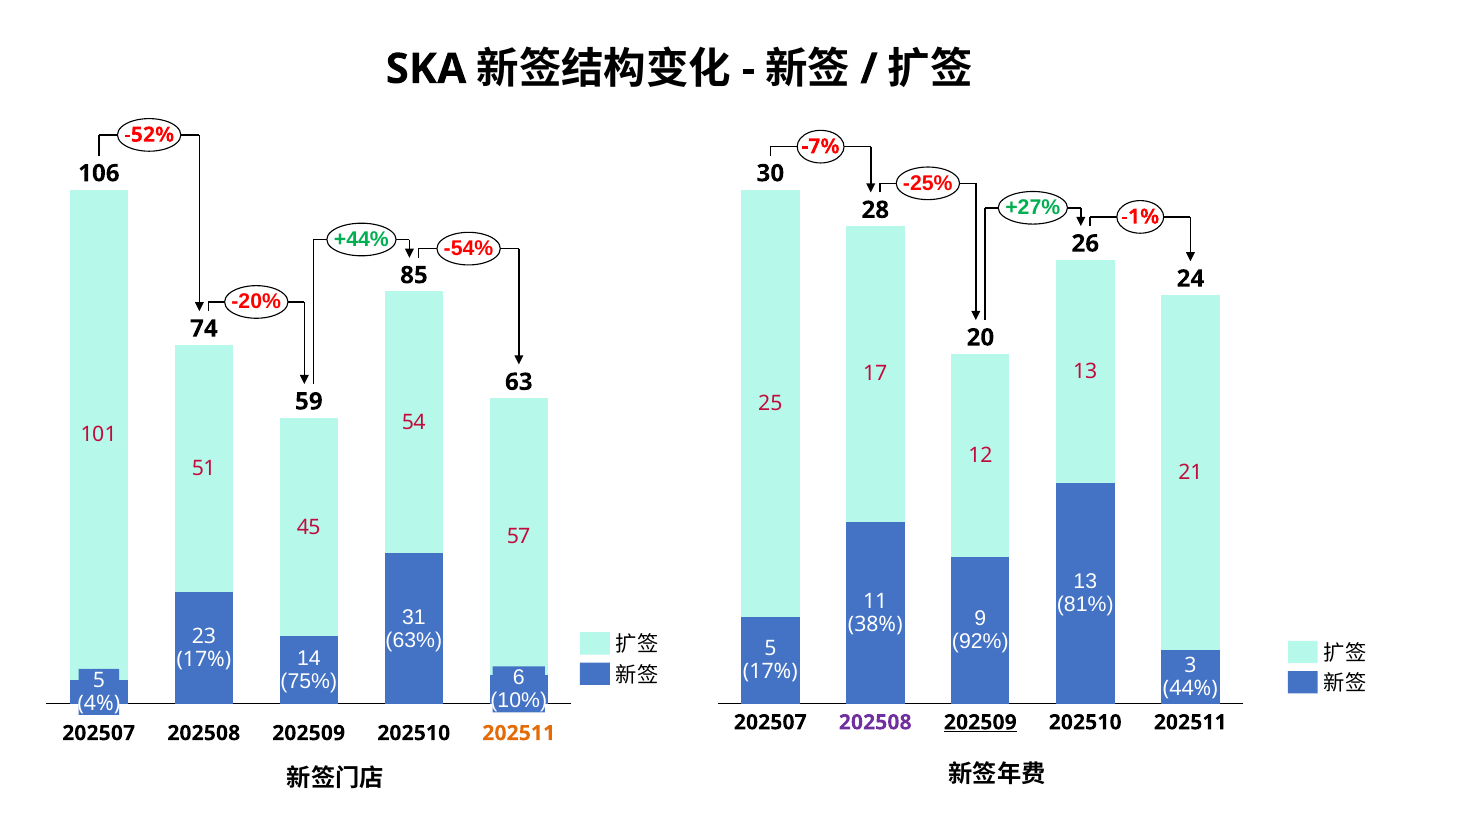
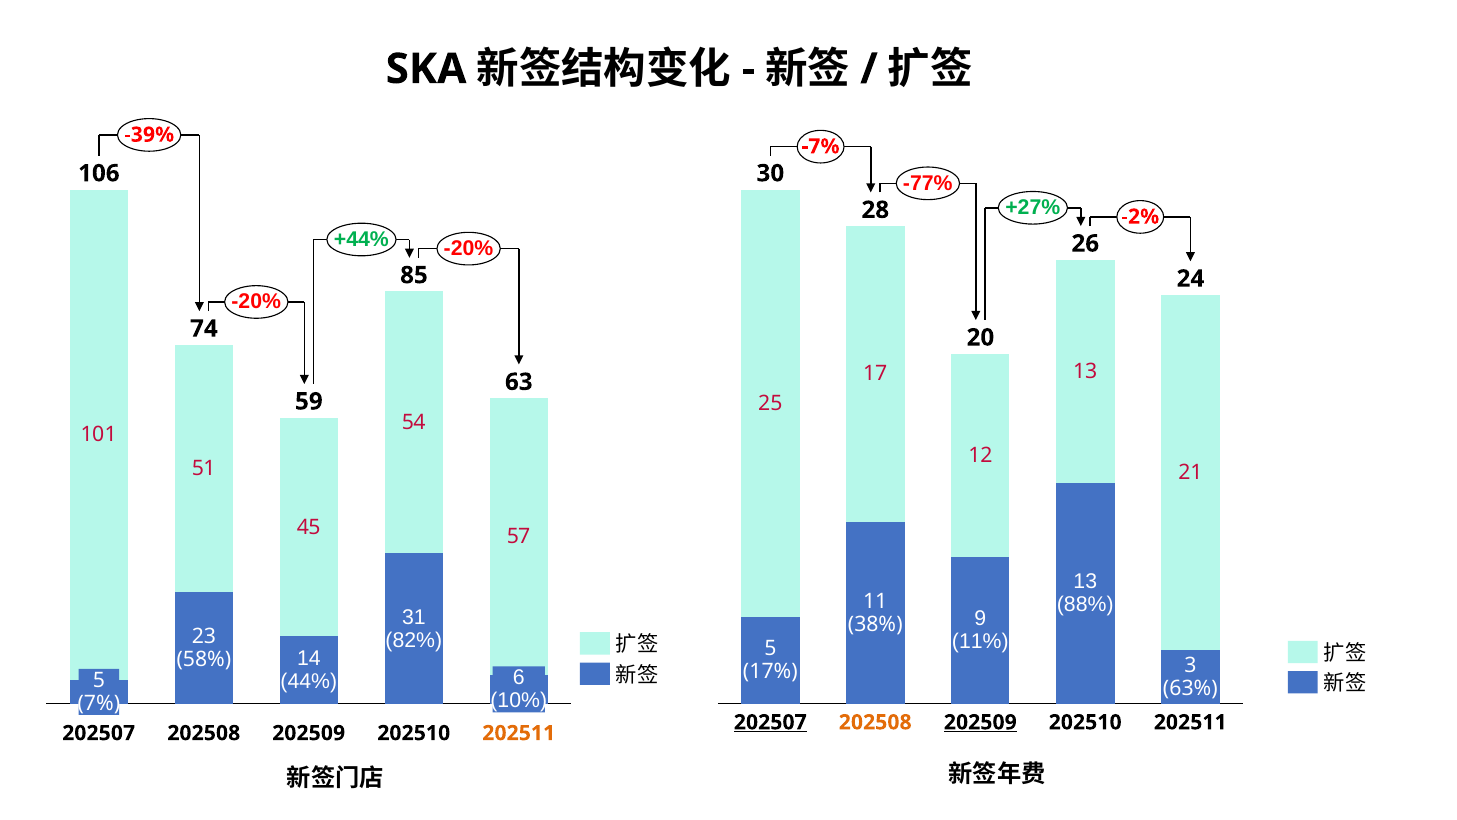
-52%: -52% -> -39%
-25%: -25% -> -77%
-1%: -1% -> -2%
+44% -54%: -54% -> -20%
81%: 81% -> 88%
63%: 63% -> 82%
92%: 92% -> 11%
17% at (204, 659): 17% -> 58%
75%: 75% -> 44%
44%: 44% -> 63%
4%: 4% -> 7%
202507 at (770, 722) underline: none -> present
202508 at (875, 722) colour: purple -> orange
